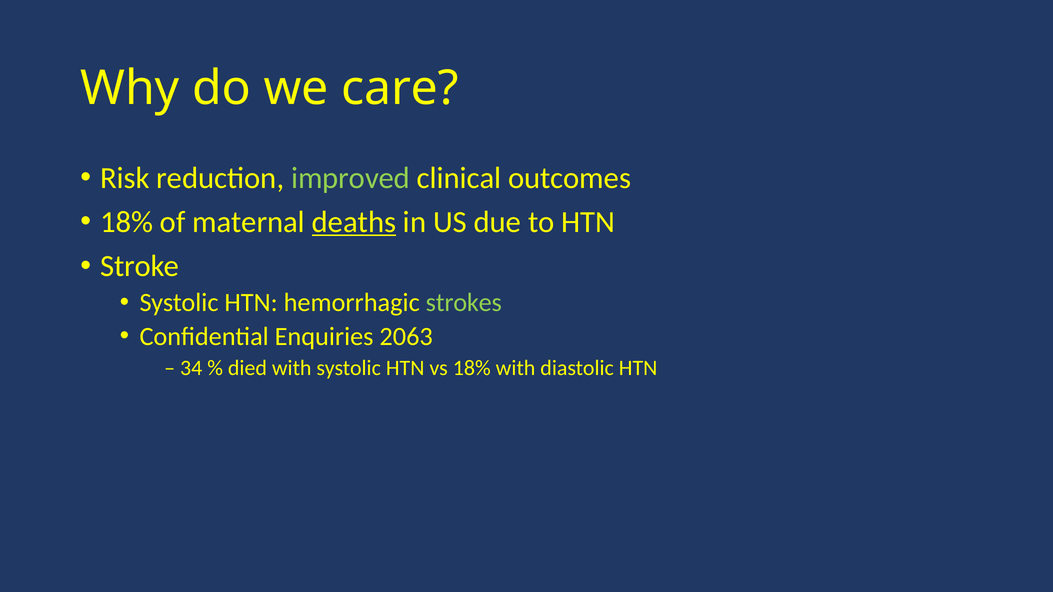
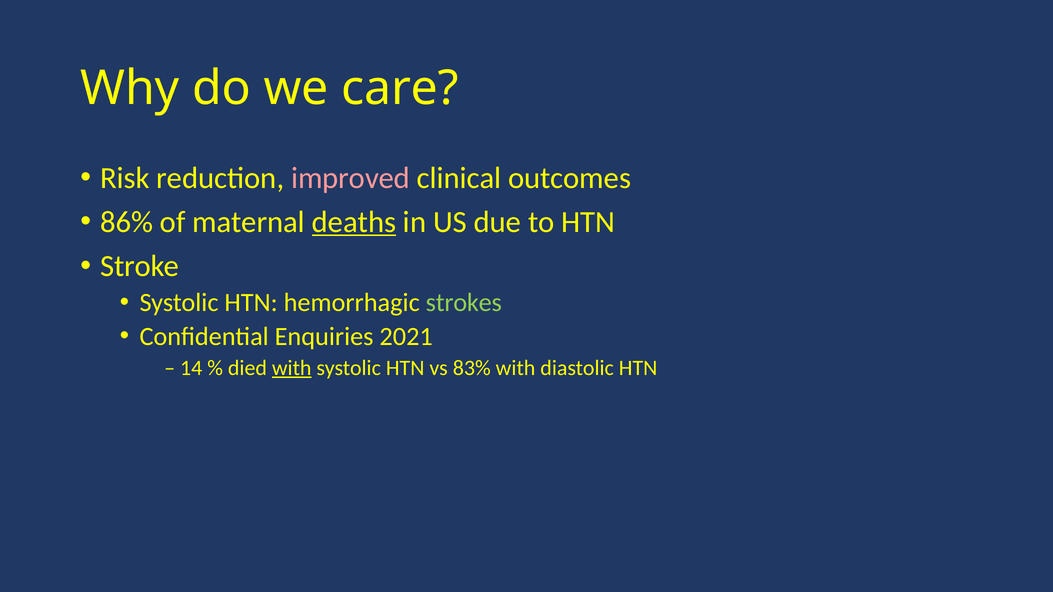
improved colour: light green -> pink
18% at (127, 222): 18% -> 86%
2063: 2063 -> 2021
34: 34 -> 14
with at (292, 368) underline: none -> present
vs 18%: 18% -> 83%
